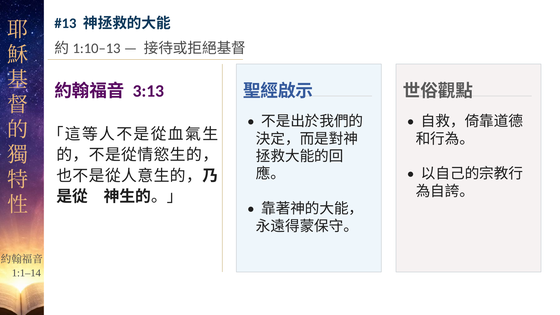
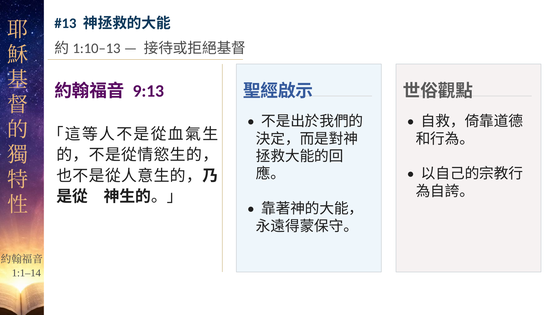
3:13: 3:13 -> 9:13
